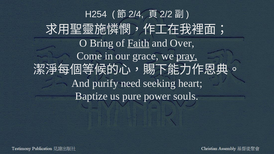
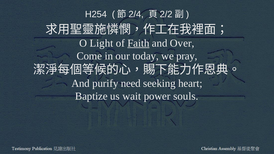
Bring: Bring -> Light
grace: grace -> today
pray underline: present -> none
pure: pure -> wait
